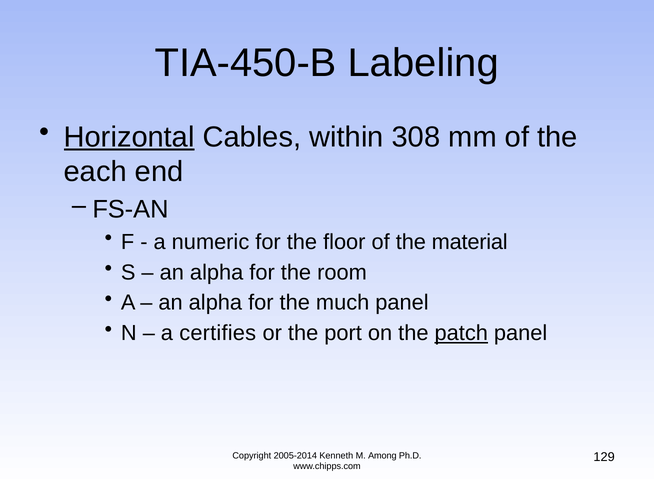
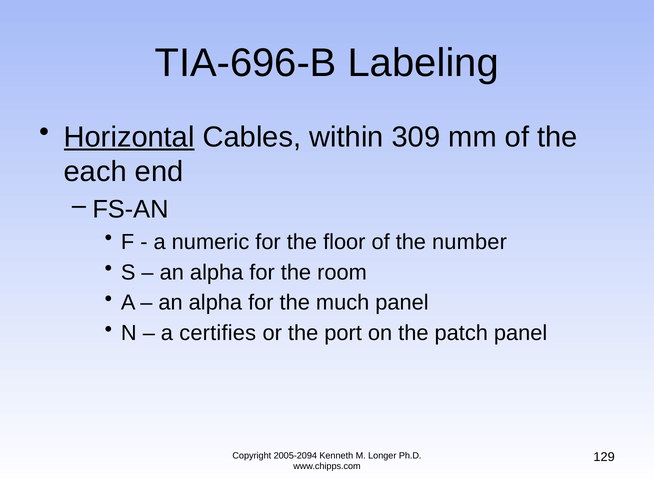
TIA-450-B: TIA-450-B -> TIA-696-B
308: 308 -> 309
material: material -> number
patch underline: present -> none
2005-2014: 2005-2014 -> 2005-2094
Among: Among -> Longer
